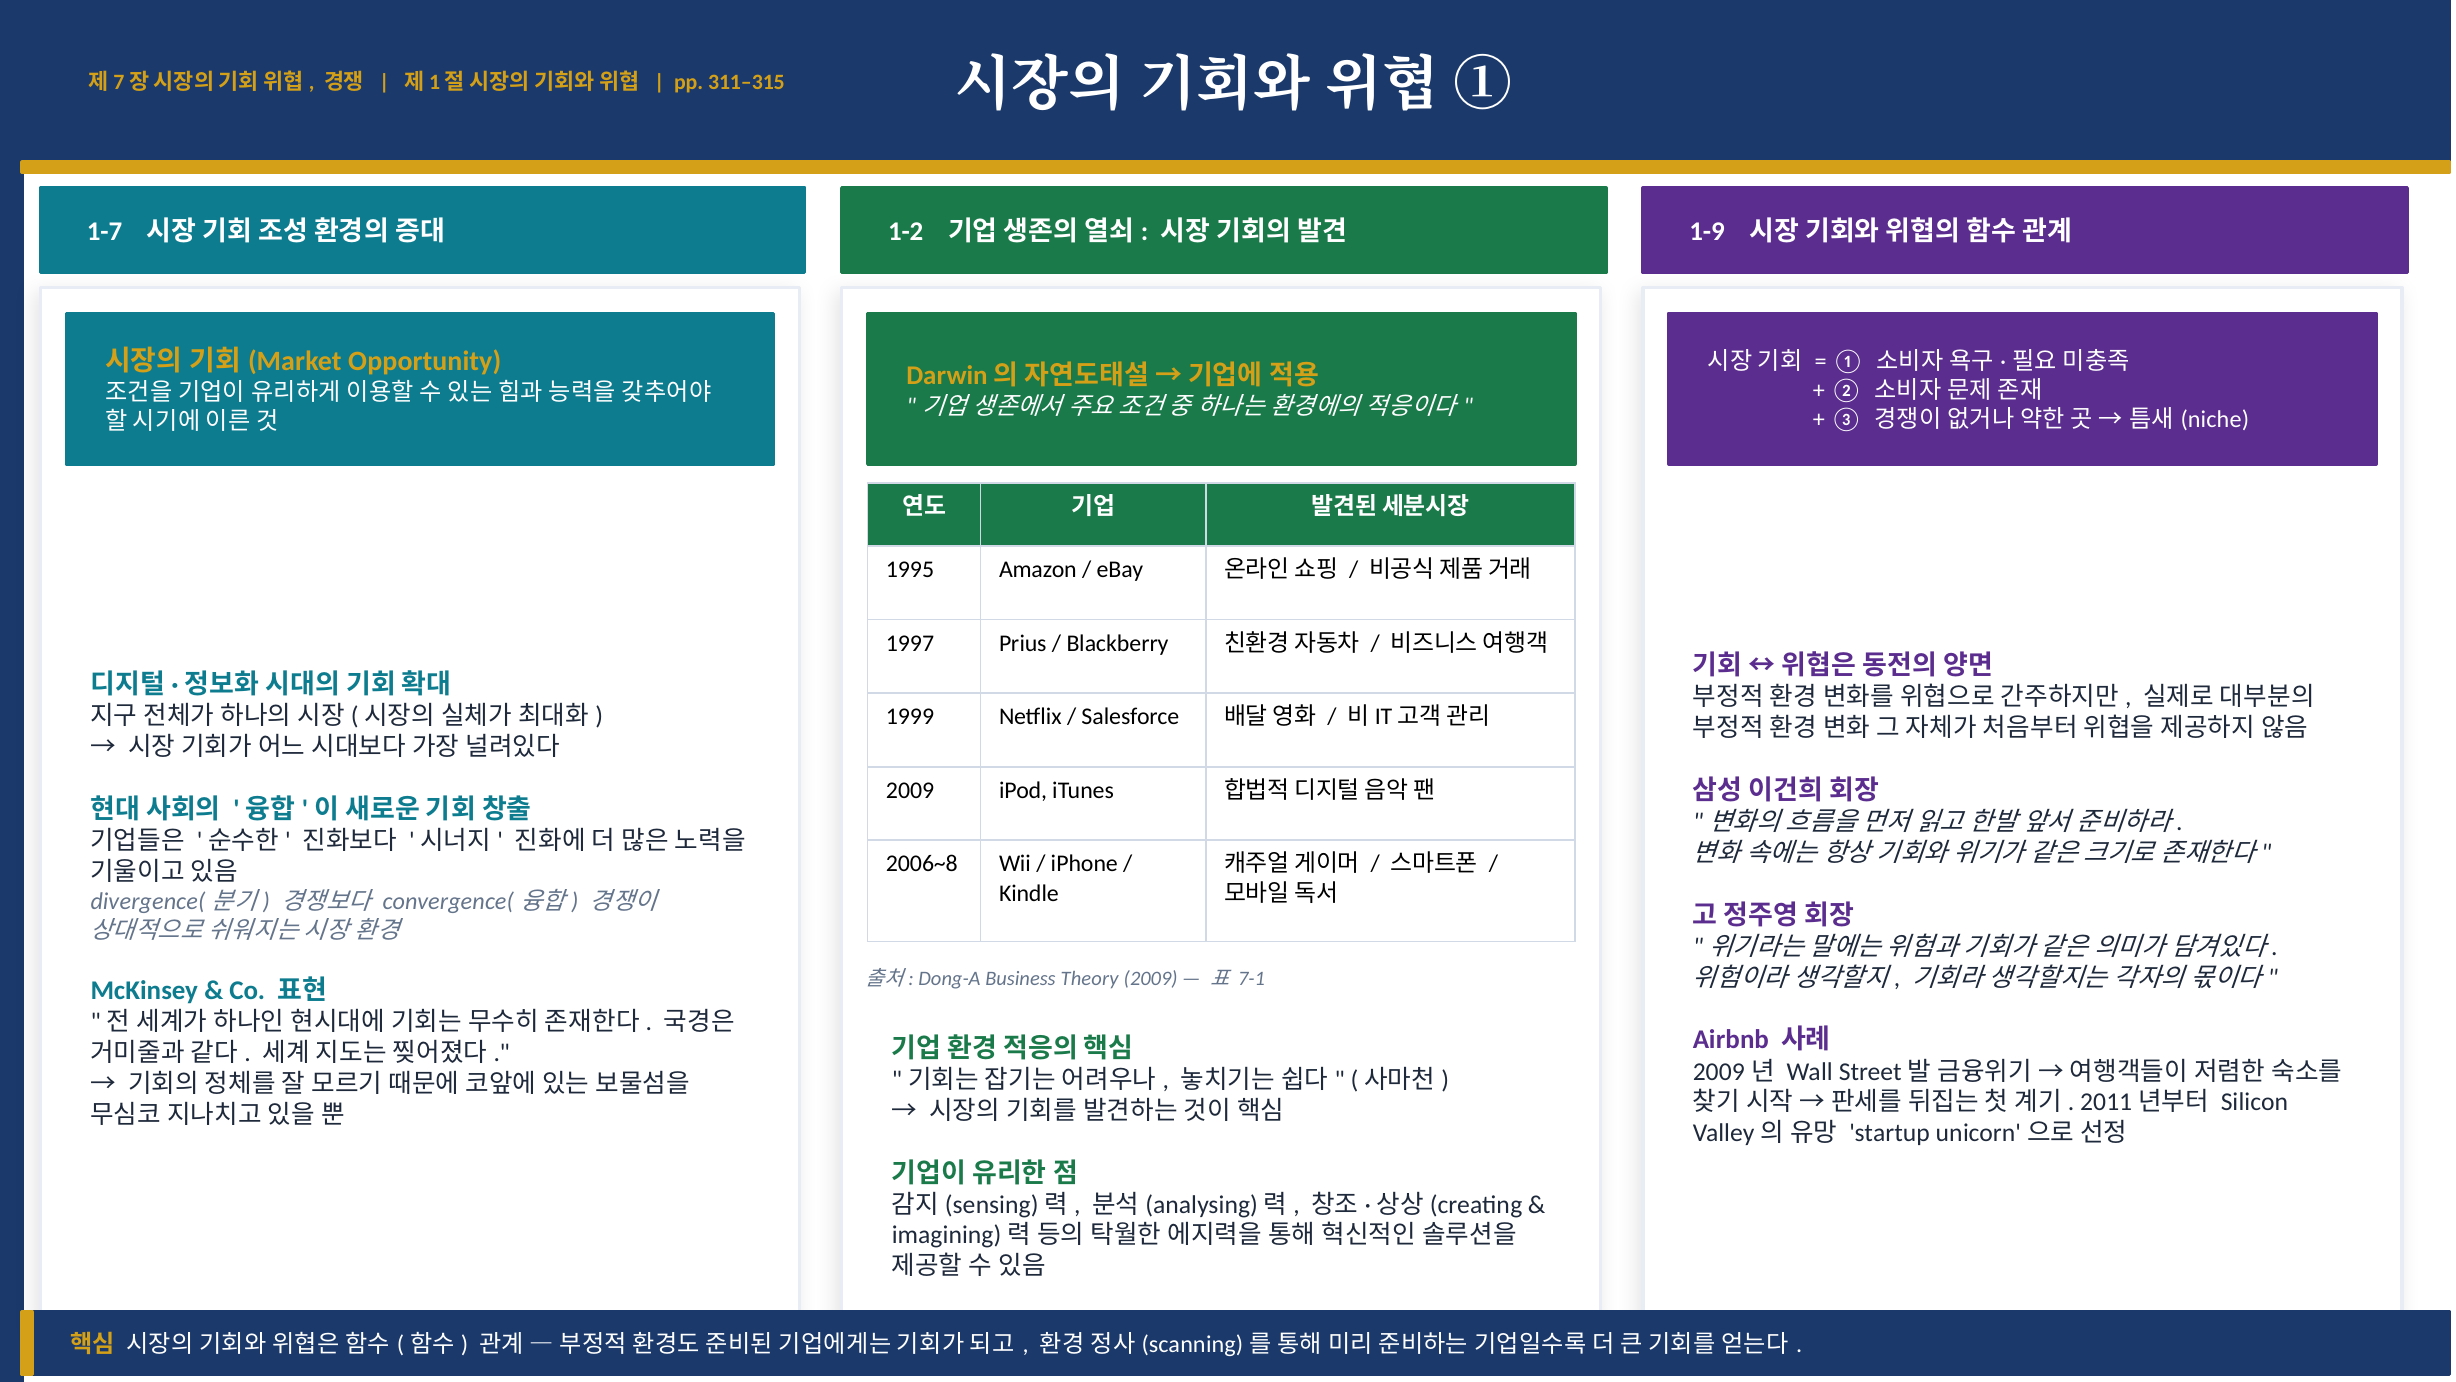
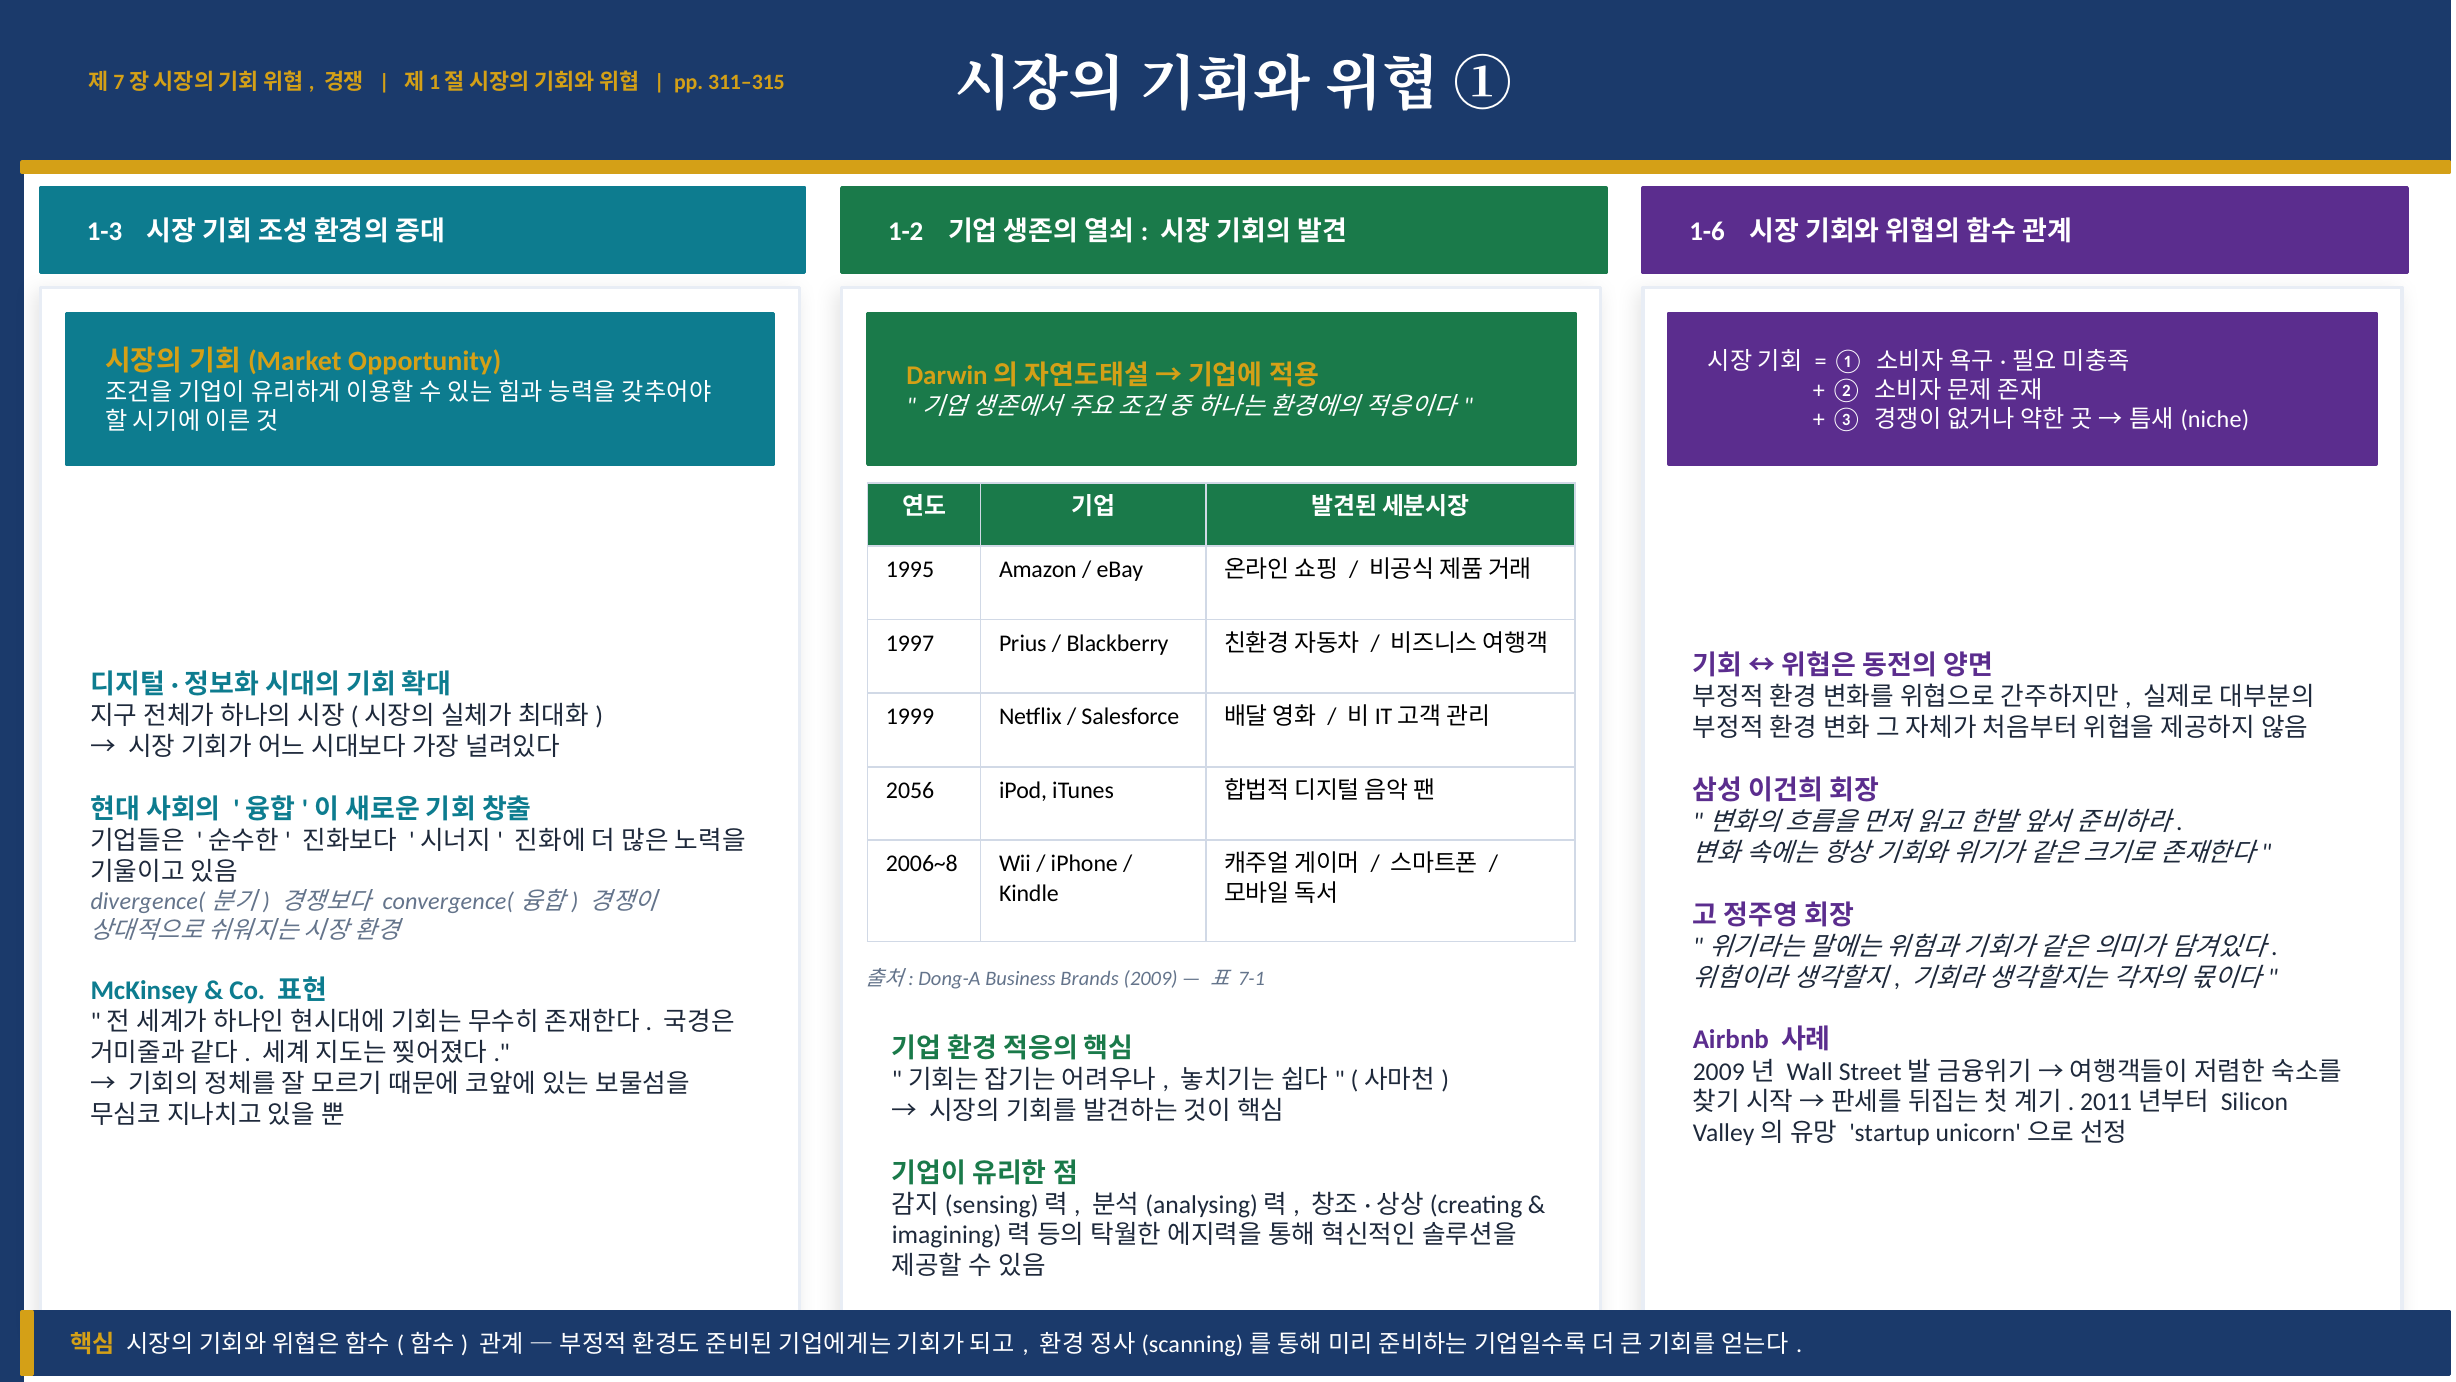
1-7: 1-7 -> 1-3
1-9: 1-9 -> 1-6
2009 at (910, 790): 2009 -> 2056
Theory: Theory -> Brands
